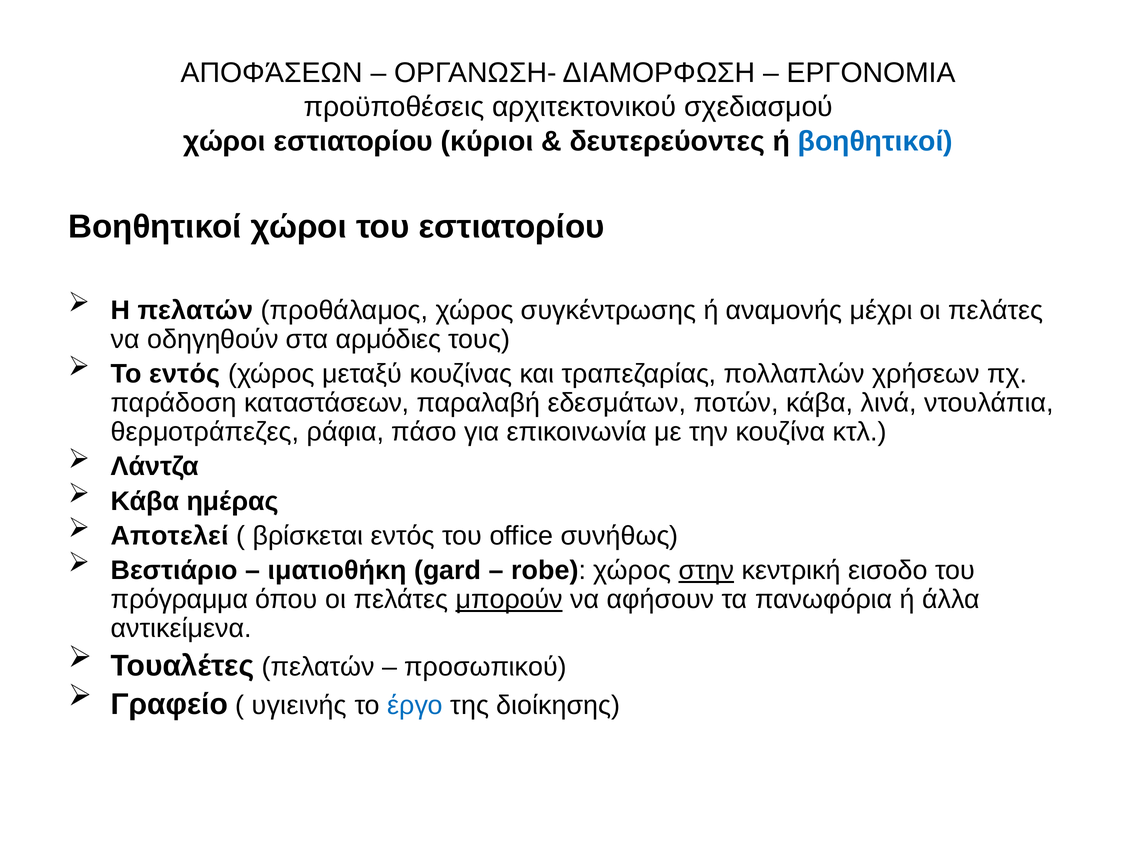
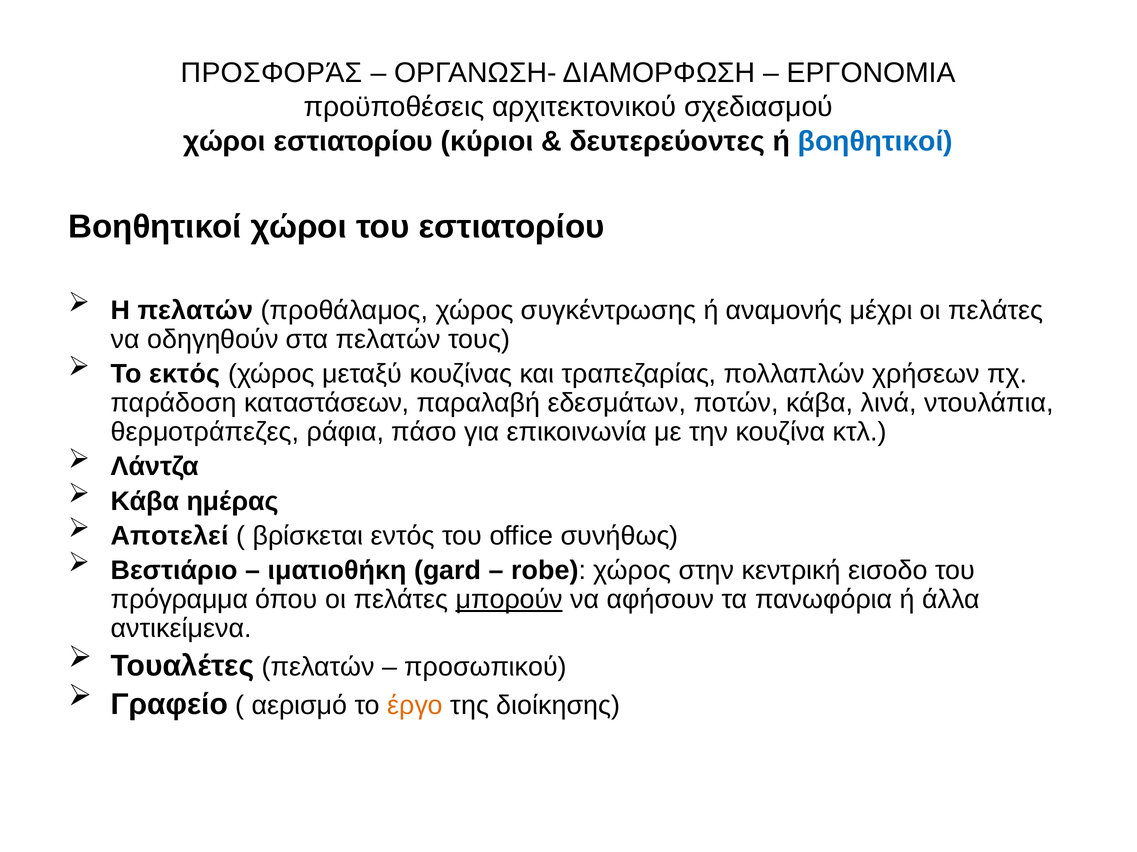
ΑΠΟΦΆΣΕΩΝ: ΑΠΟΦΆΣΕΩΝ -> ΠΡΟΣΦΟΡΆΣ
στα αρμόδιες: αρμόδιες -> πελατών
Το εντός: εντός -> εκτός
στην underline: present -> none
υγιεινής: υγιεινής -> αερισμό
έργο colour: blue -> orange
